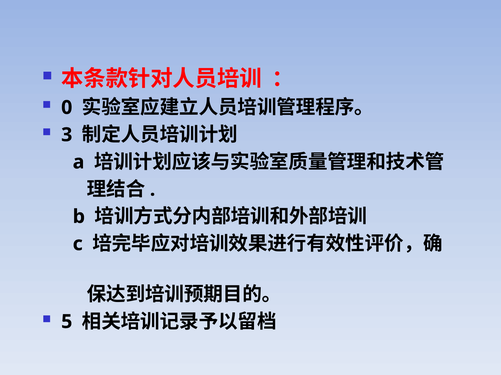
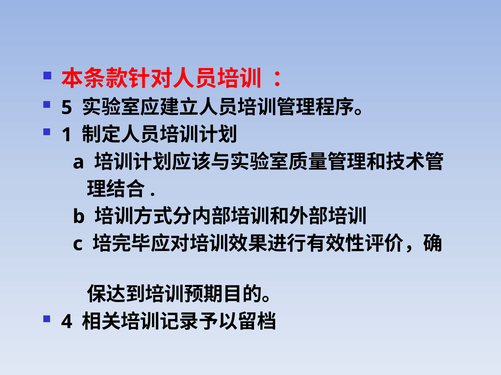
0: 0 -> 5
3: 3 -> 1
5: 5 -> 4
